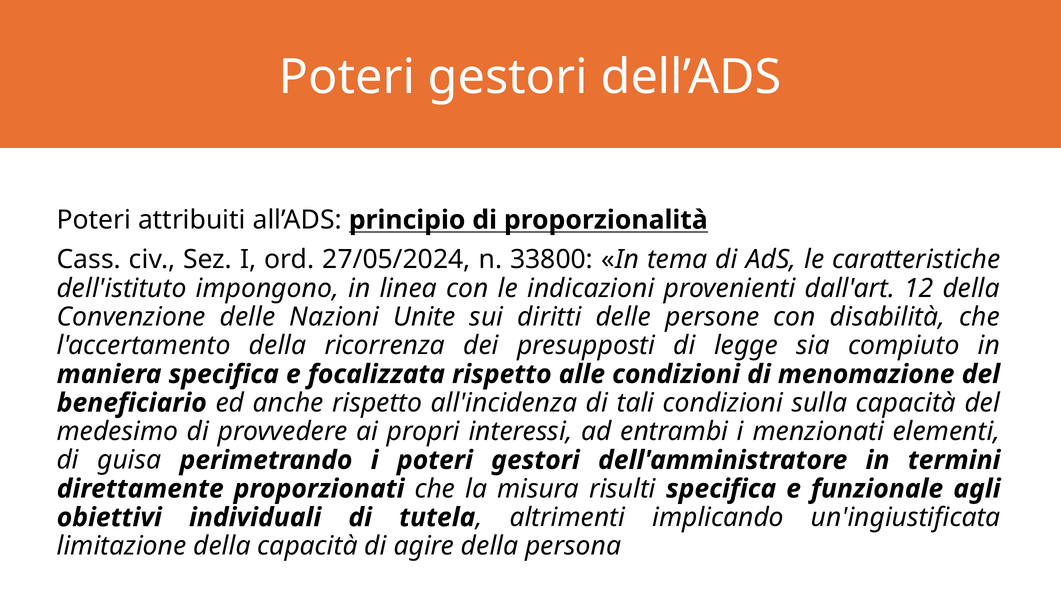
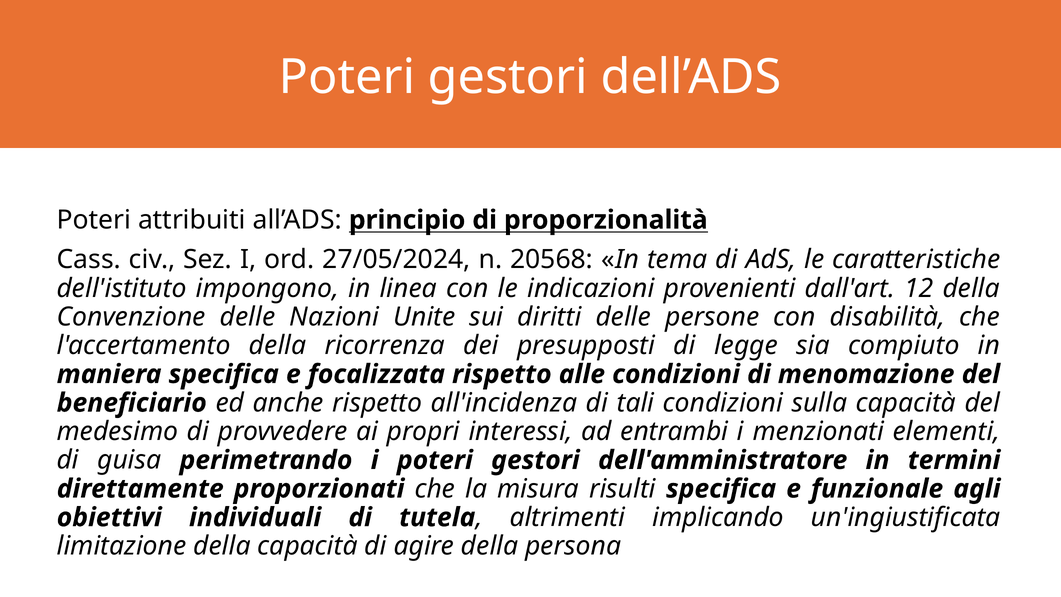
33800: 33800 -> 20568
